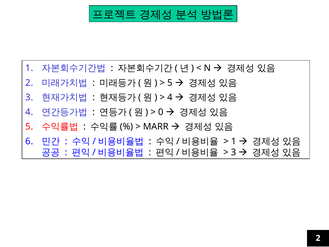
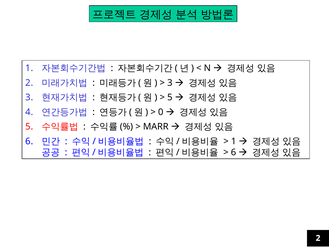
5 at (170, 83): 5 -> 3
4 at (170, 97): 4 -> 5
3 at (233, 152): 3 -> 6
